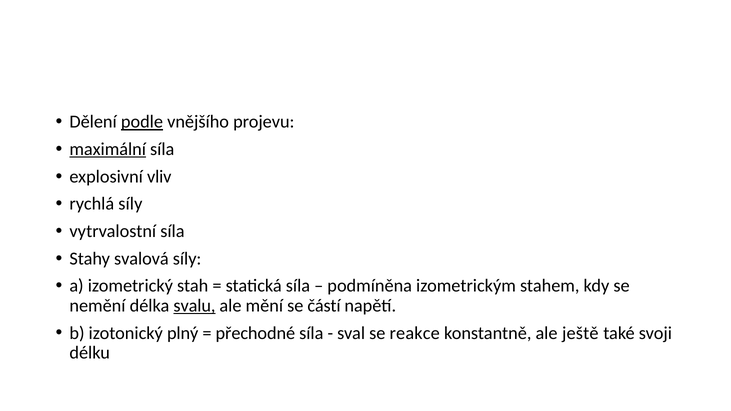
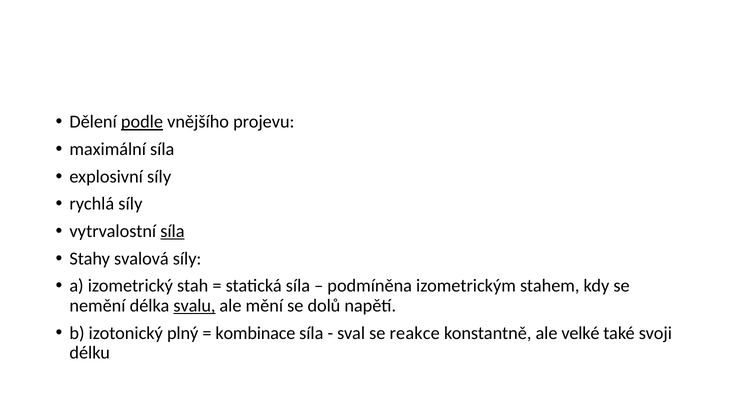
maximální underline: present -> none
explosivní vliv: vliv -> síly
síla at (172, 231) underline: none -> present
částí: částí -> dolů
přechodné: přechodné -> kombinace
ještě: ještě -> velké
